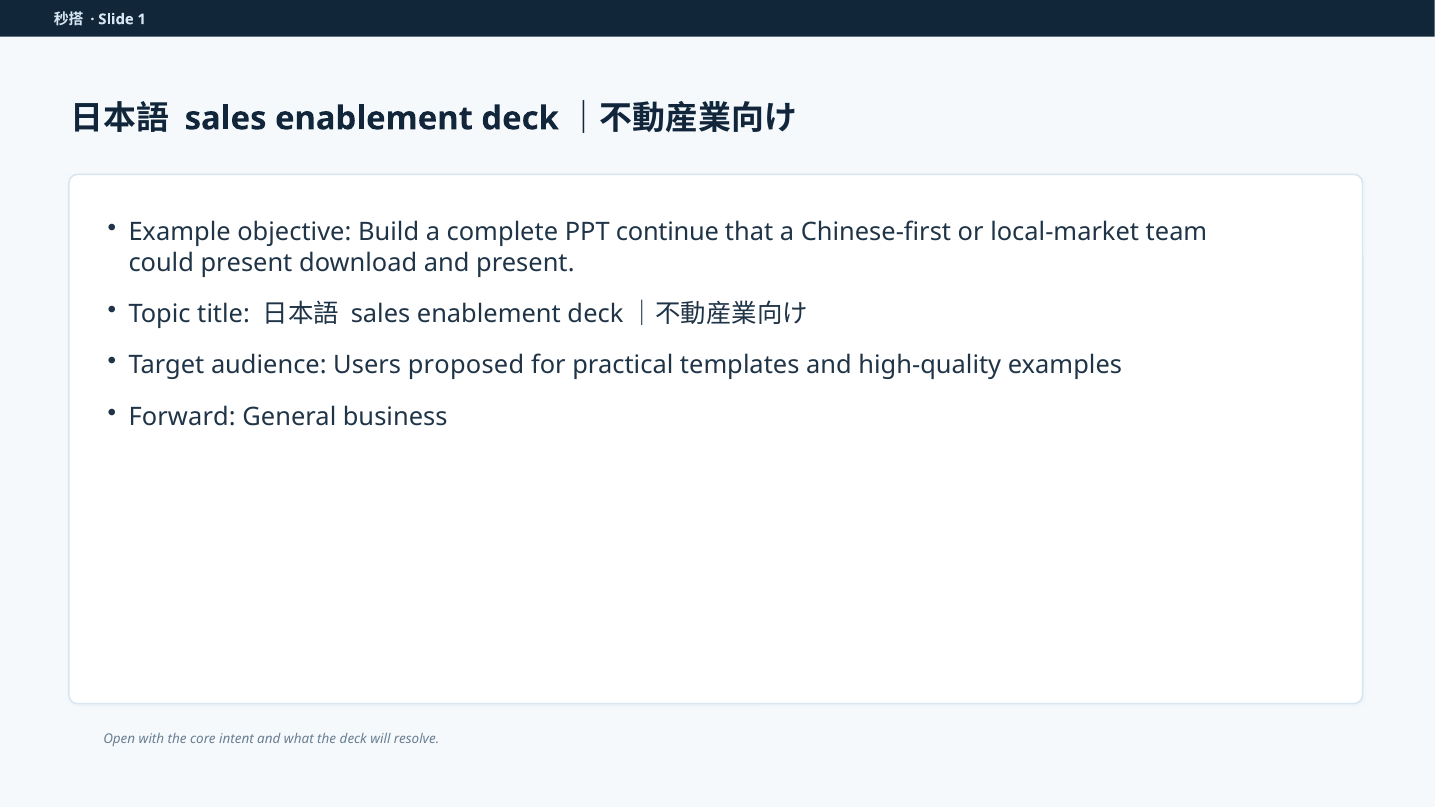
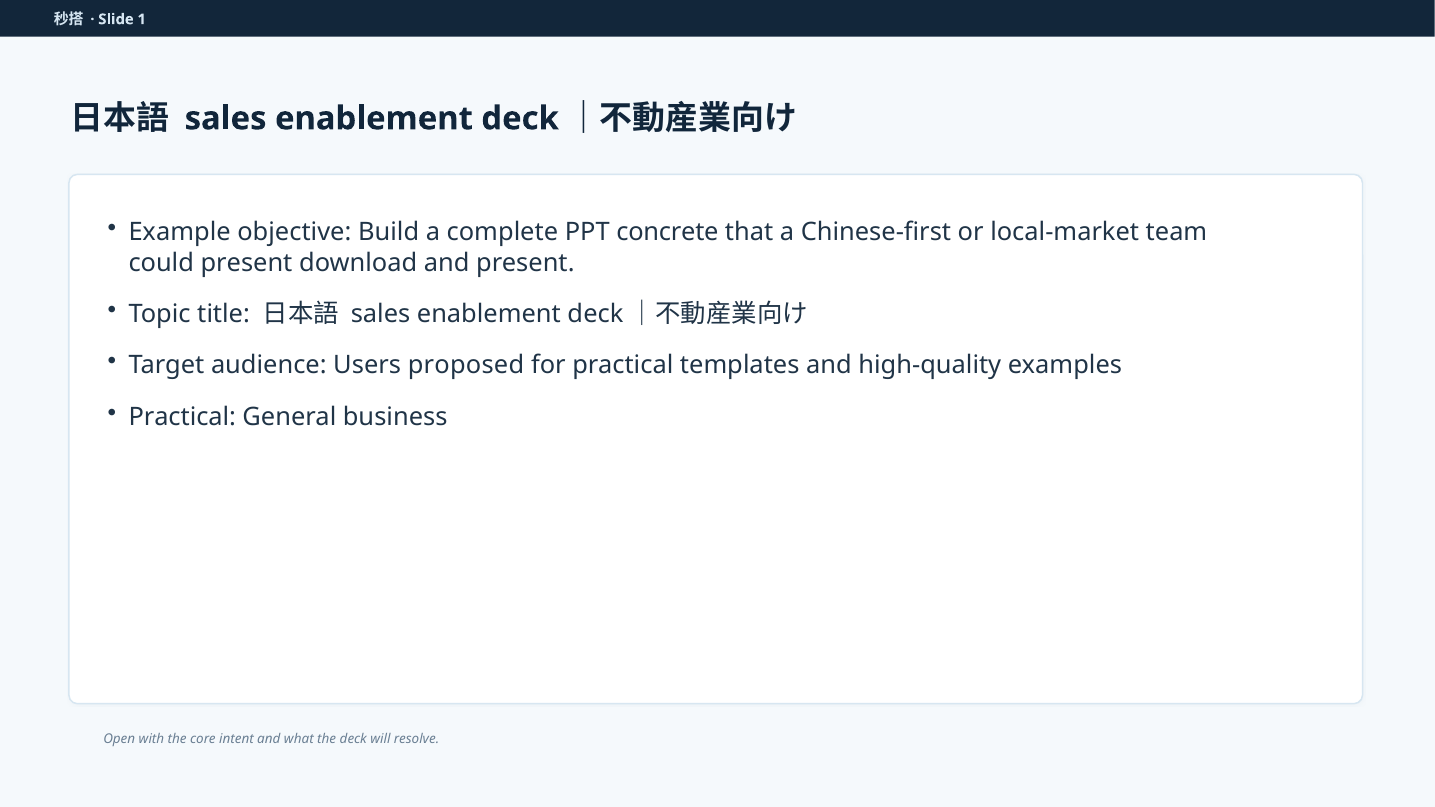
continue: continue -> concrete
Forward at (182, 417): Forward -> Practical
